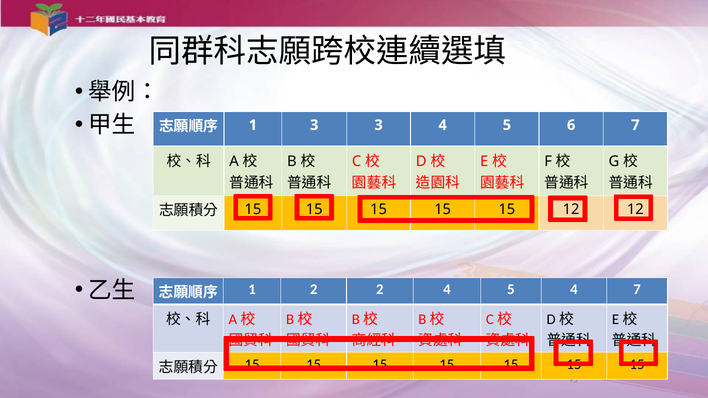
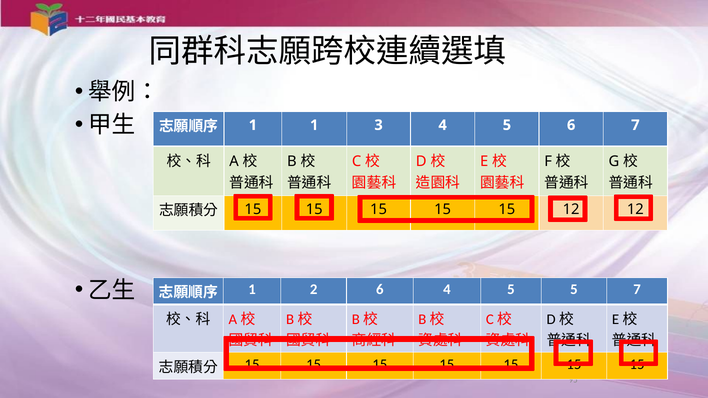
1 3: 3 -> 1
2 2: 2 -> 6
5 4: 4 -> 5
